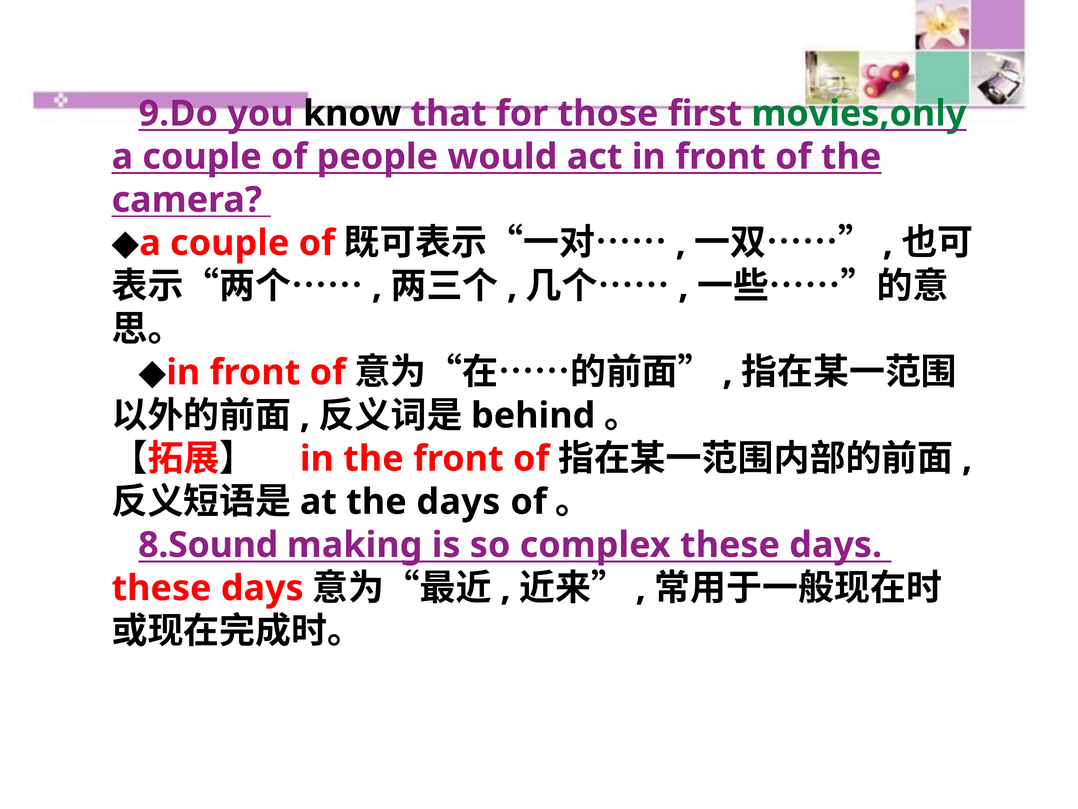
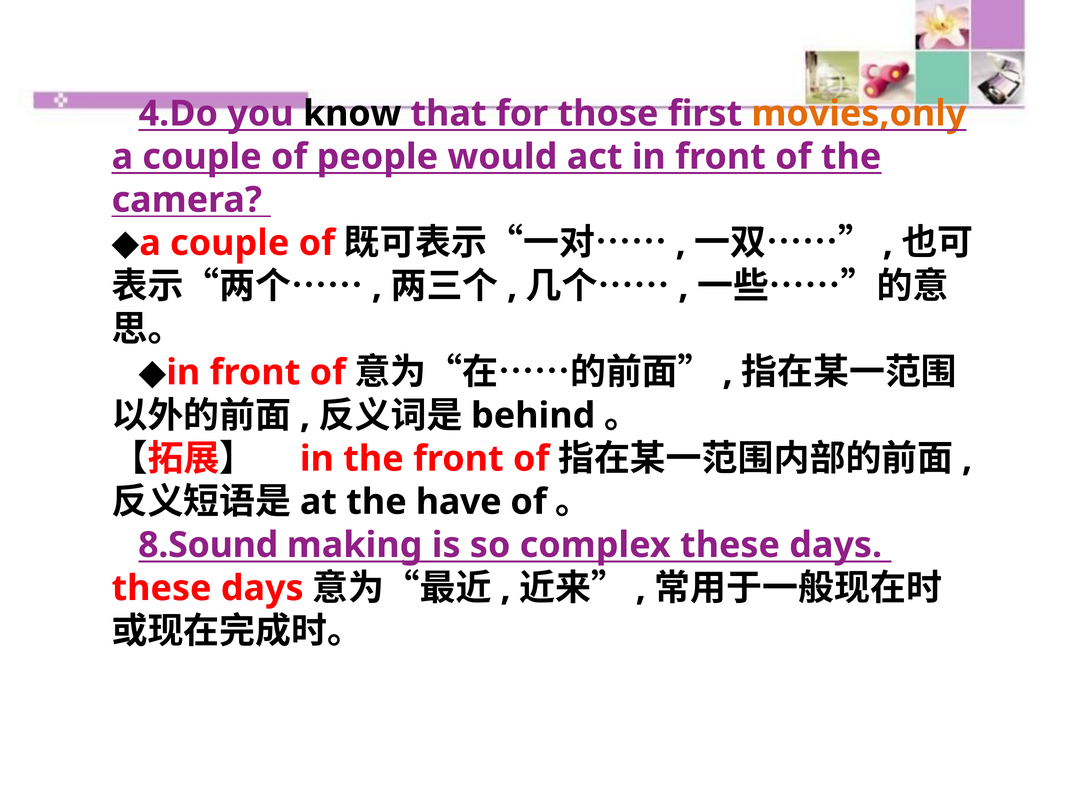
9.Do: 9.Do -> 4.Do
movies,only colour: green -> orange
the days: days -> have
